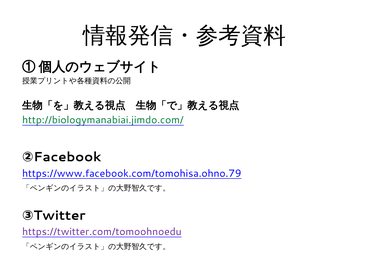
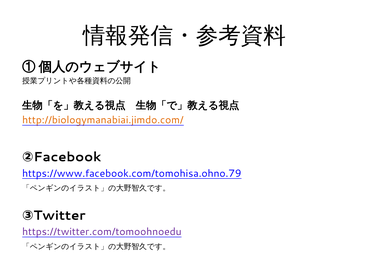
http://biologymanabiai.jimdo.com/ colour: green -> orange
